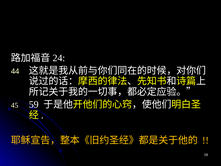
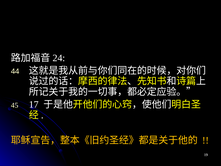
59: 59 -> 17
